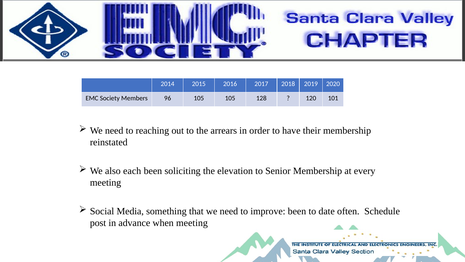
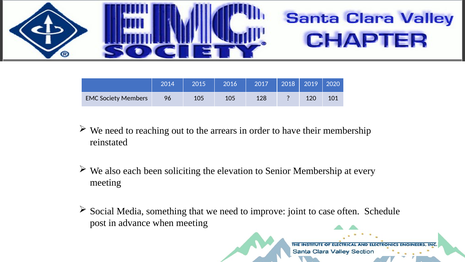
improve been: been -> joint
date: date -> case
